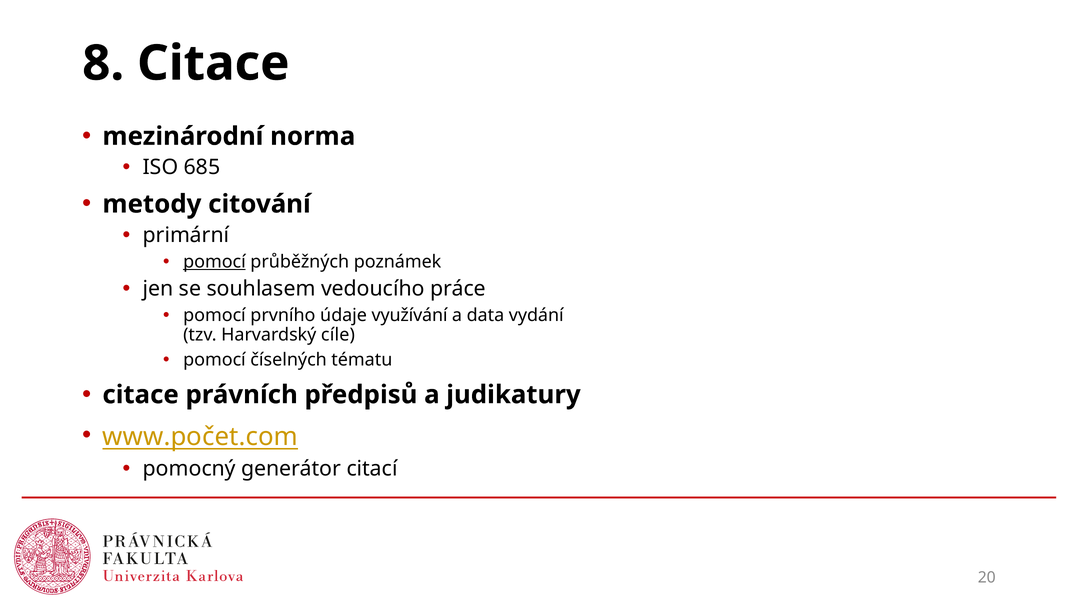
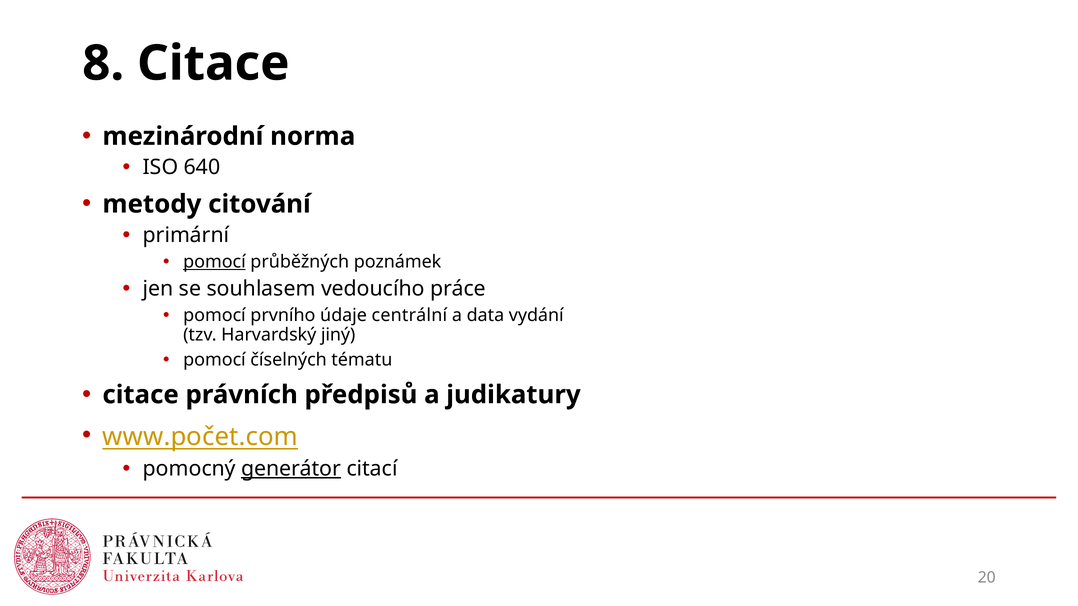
685: 685 -> 640
využívání: využívání -> centrální
cíle: cíle -> jiný
generátor underline: none -> present
